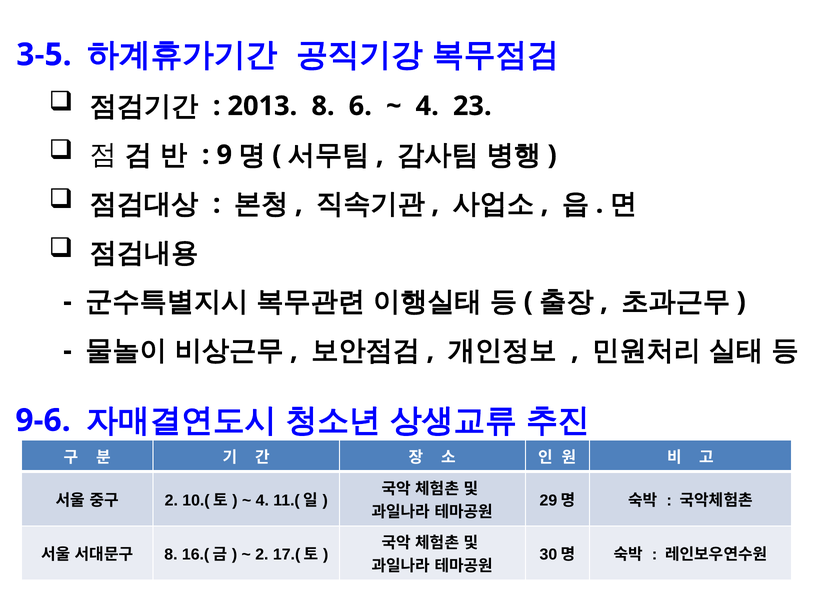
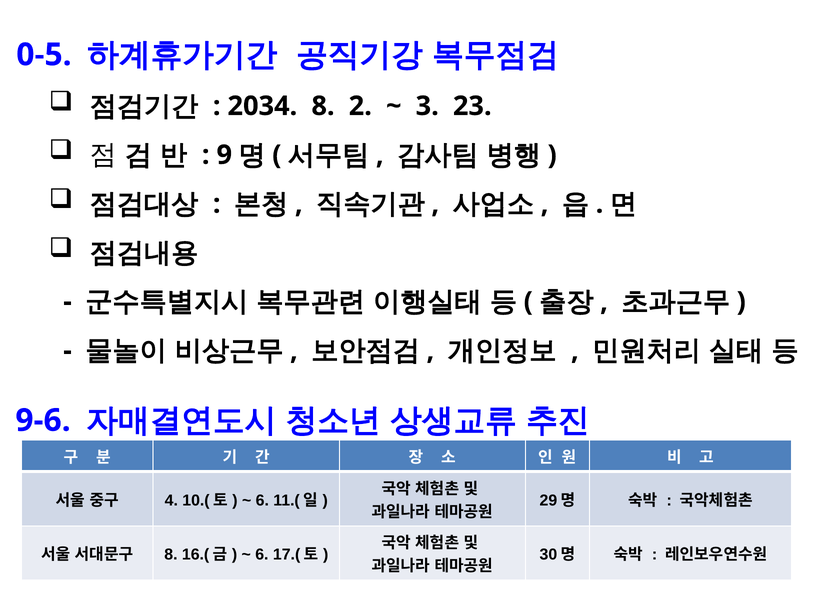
3-5: 3-5 -> 0-5
2013: 2013 -> 2034
6: 6 -> 2
4 at (427, 106): 4 -> 3
2 at (171, 501): 2 -> 4
4 at (262, 501): 4 -> 6
2 at (262, 555): 2 -> 6
